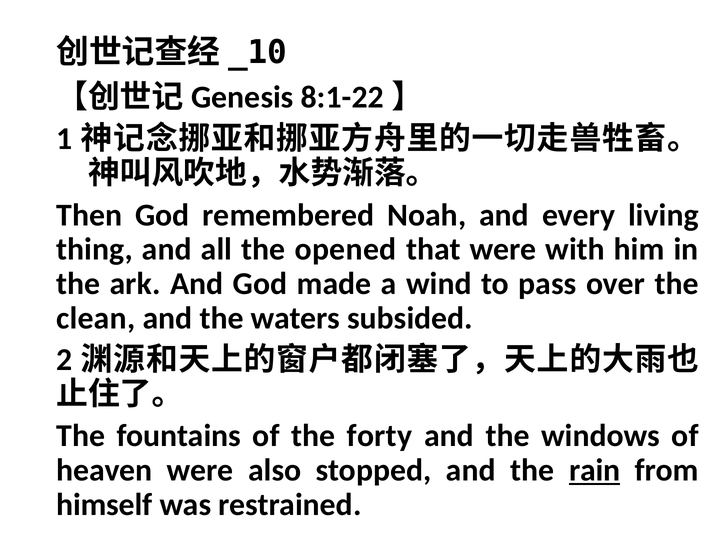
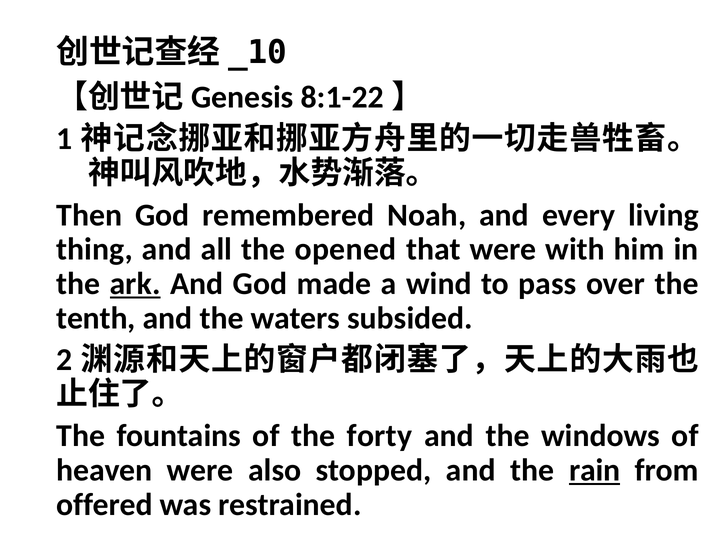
ark underline: none -> present
clean: clean -> tenth
himself: himself -> offered
